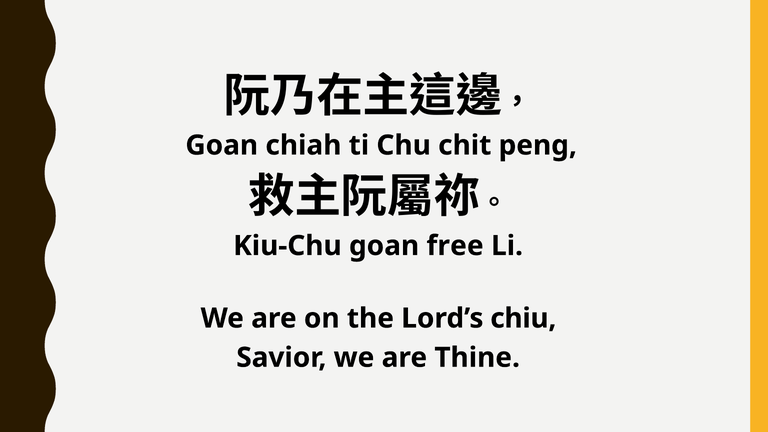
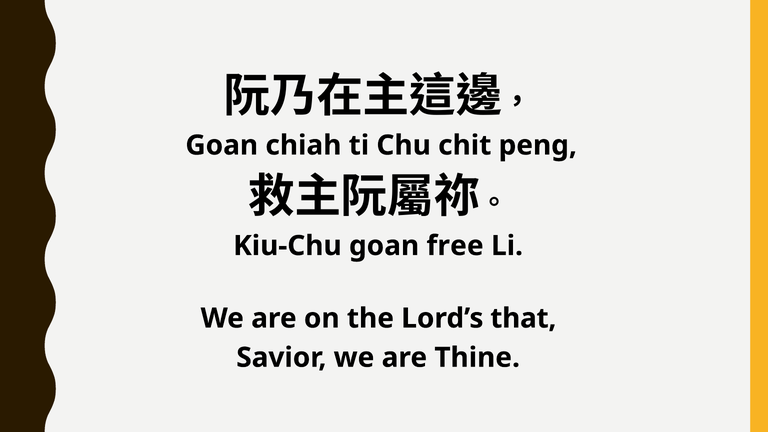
chiu: chiu -> that
